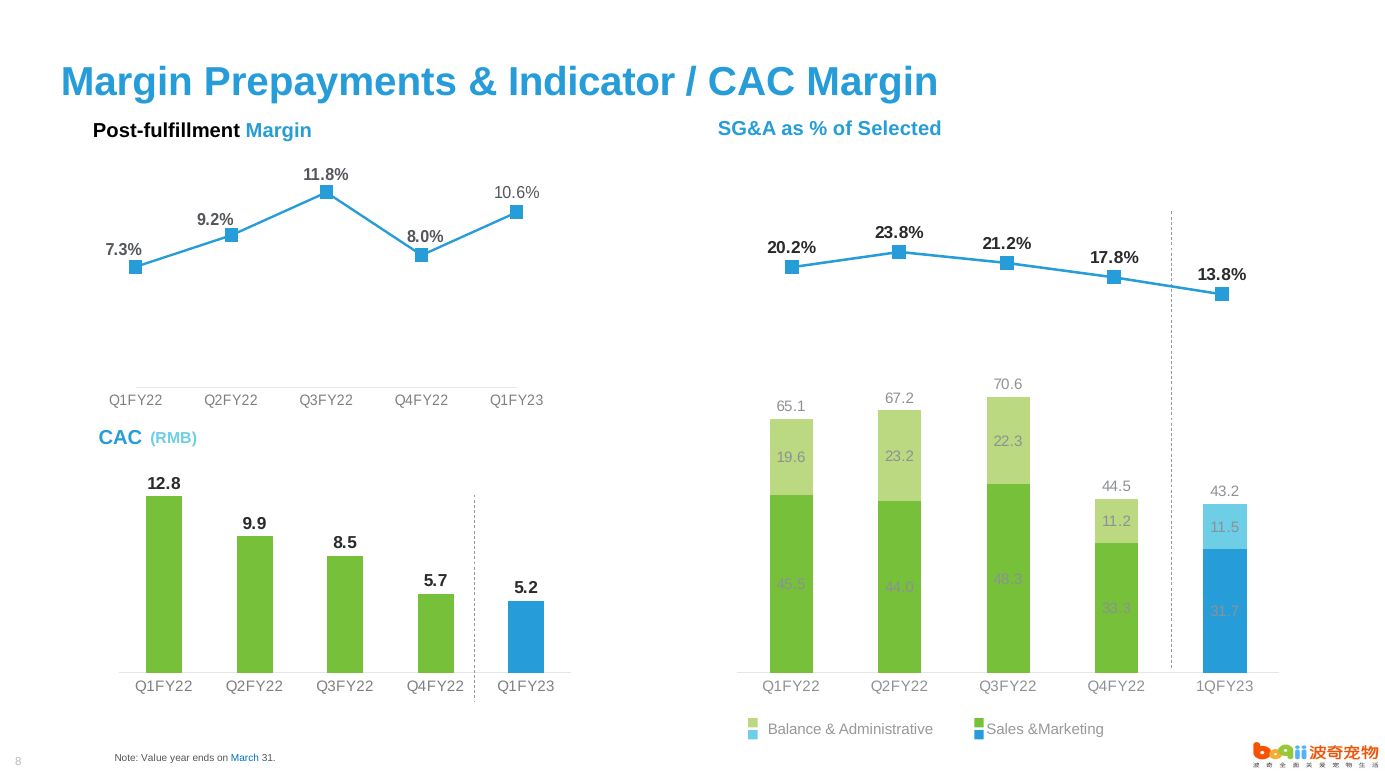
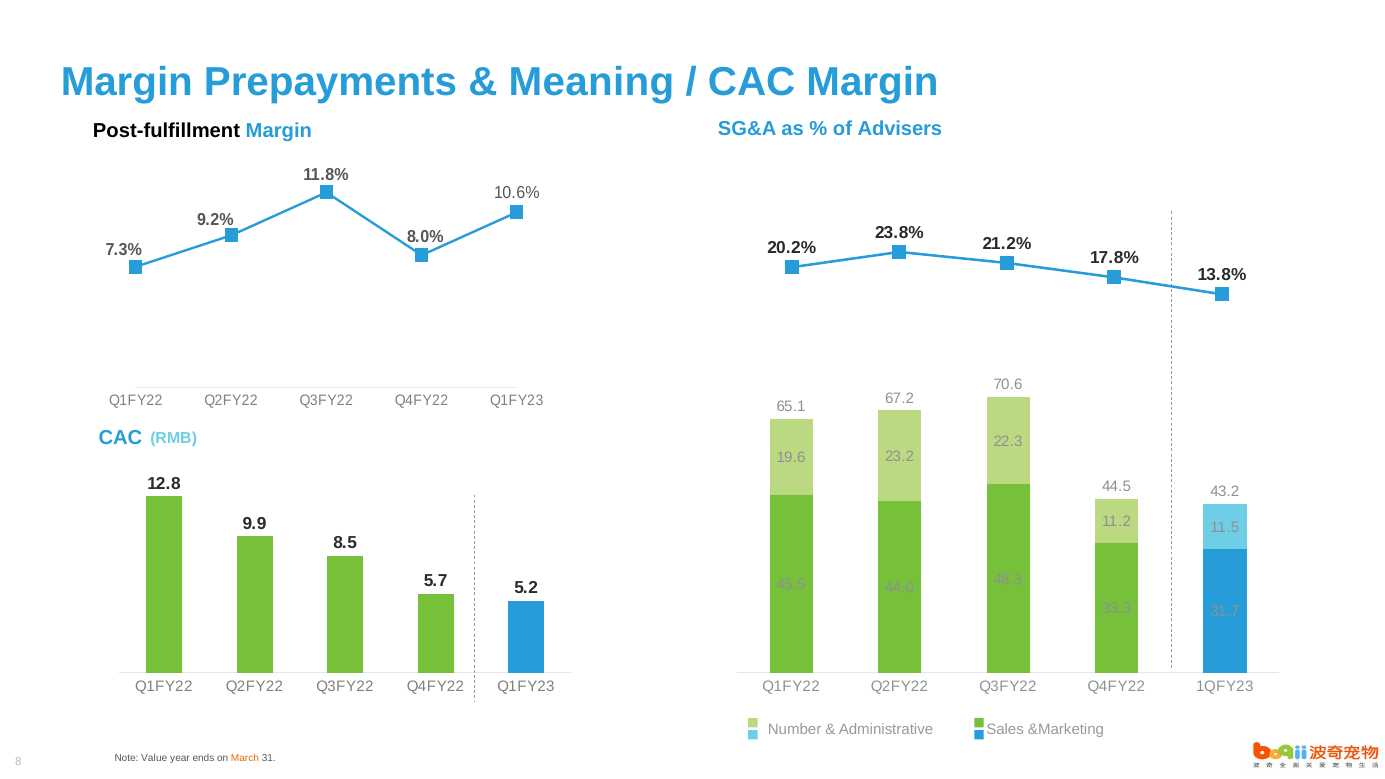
Indicator: Indicator -> Meaning
Selected: Selected -> Advisers
Balance: Balance -> Number
March colour: blue -> orange
